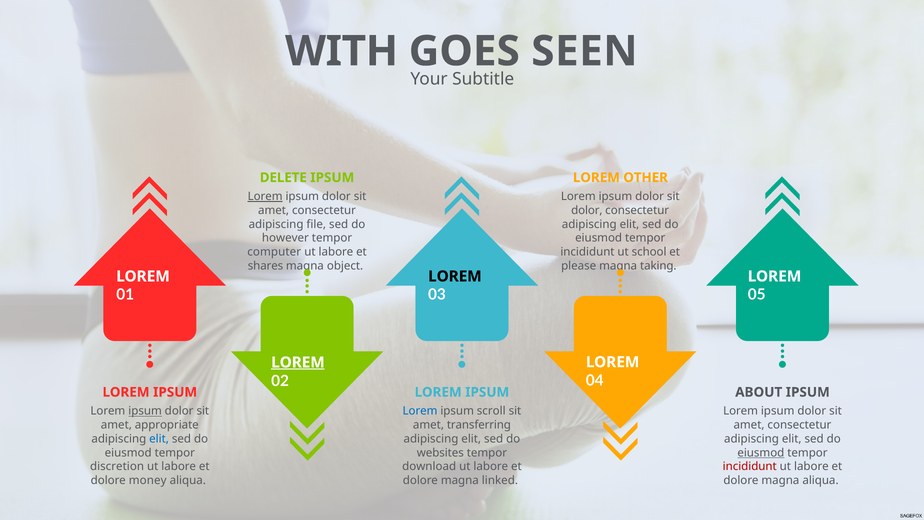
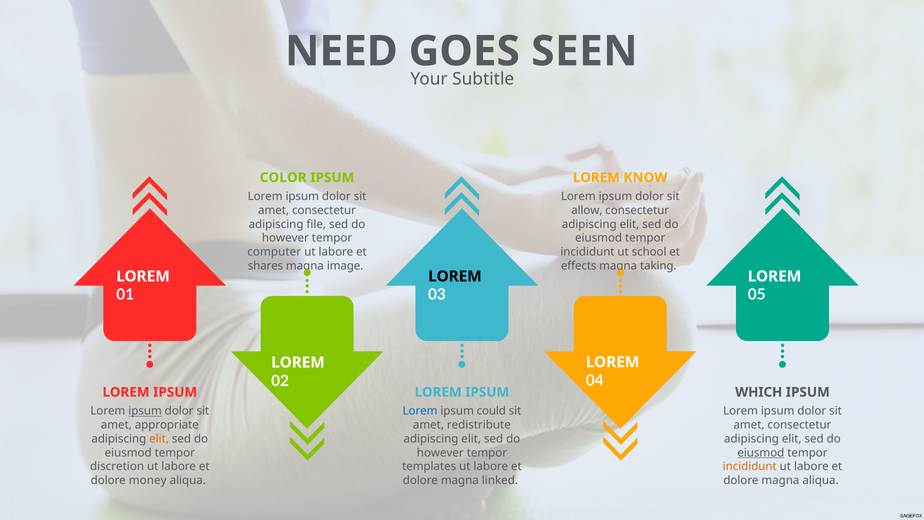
WITH: WITH -> NEED
DELETE: DELETE -> COLOR
OTHER: OTHER -> KNOW
Lorem at (265, 196) underline: present -> none
dolor at (587, 210): dolor -> allow
object: object -> image
please: please -> effects
LOREM at (298, 362) underline: present -> none
ABOUT: ABOUT -> WHICH
scroll: scroll -> could
transferring: transferring -> redistribute
elit at (159, 439) colour: blue -> orange
websites at (440, 453): websites -> however
download: download -> templates
incididunt at (750, 466) colour: red -> orange
